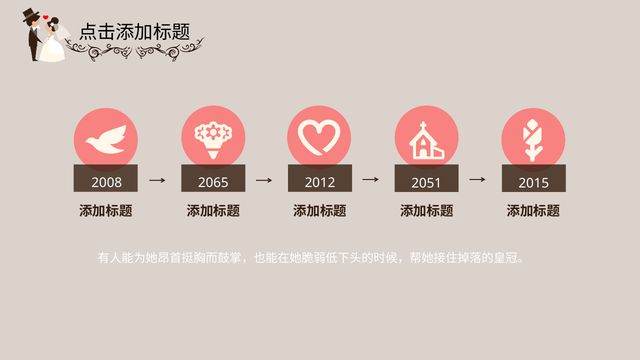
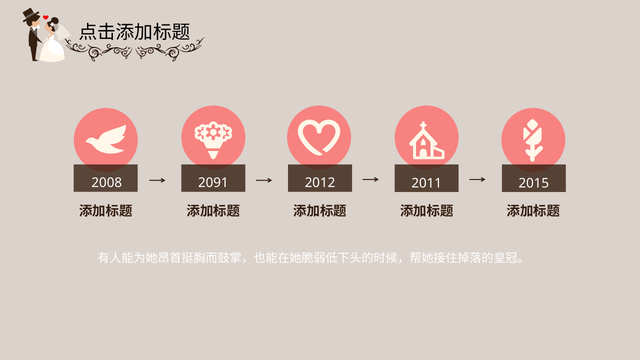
2065: 2065 -> 2091
2051: 2051 -> 2011
